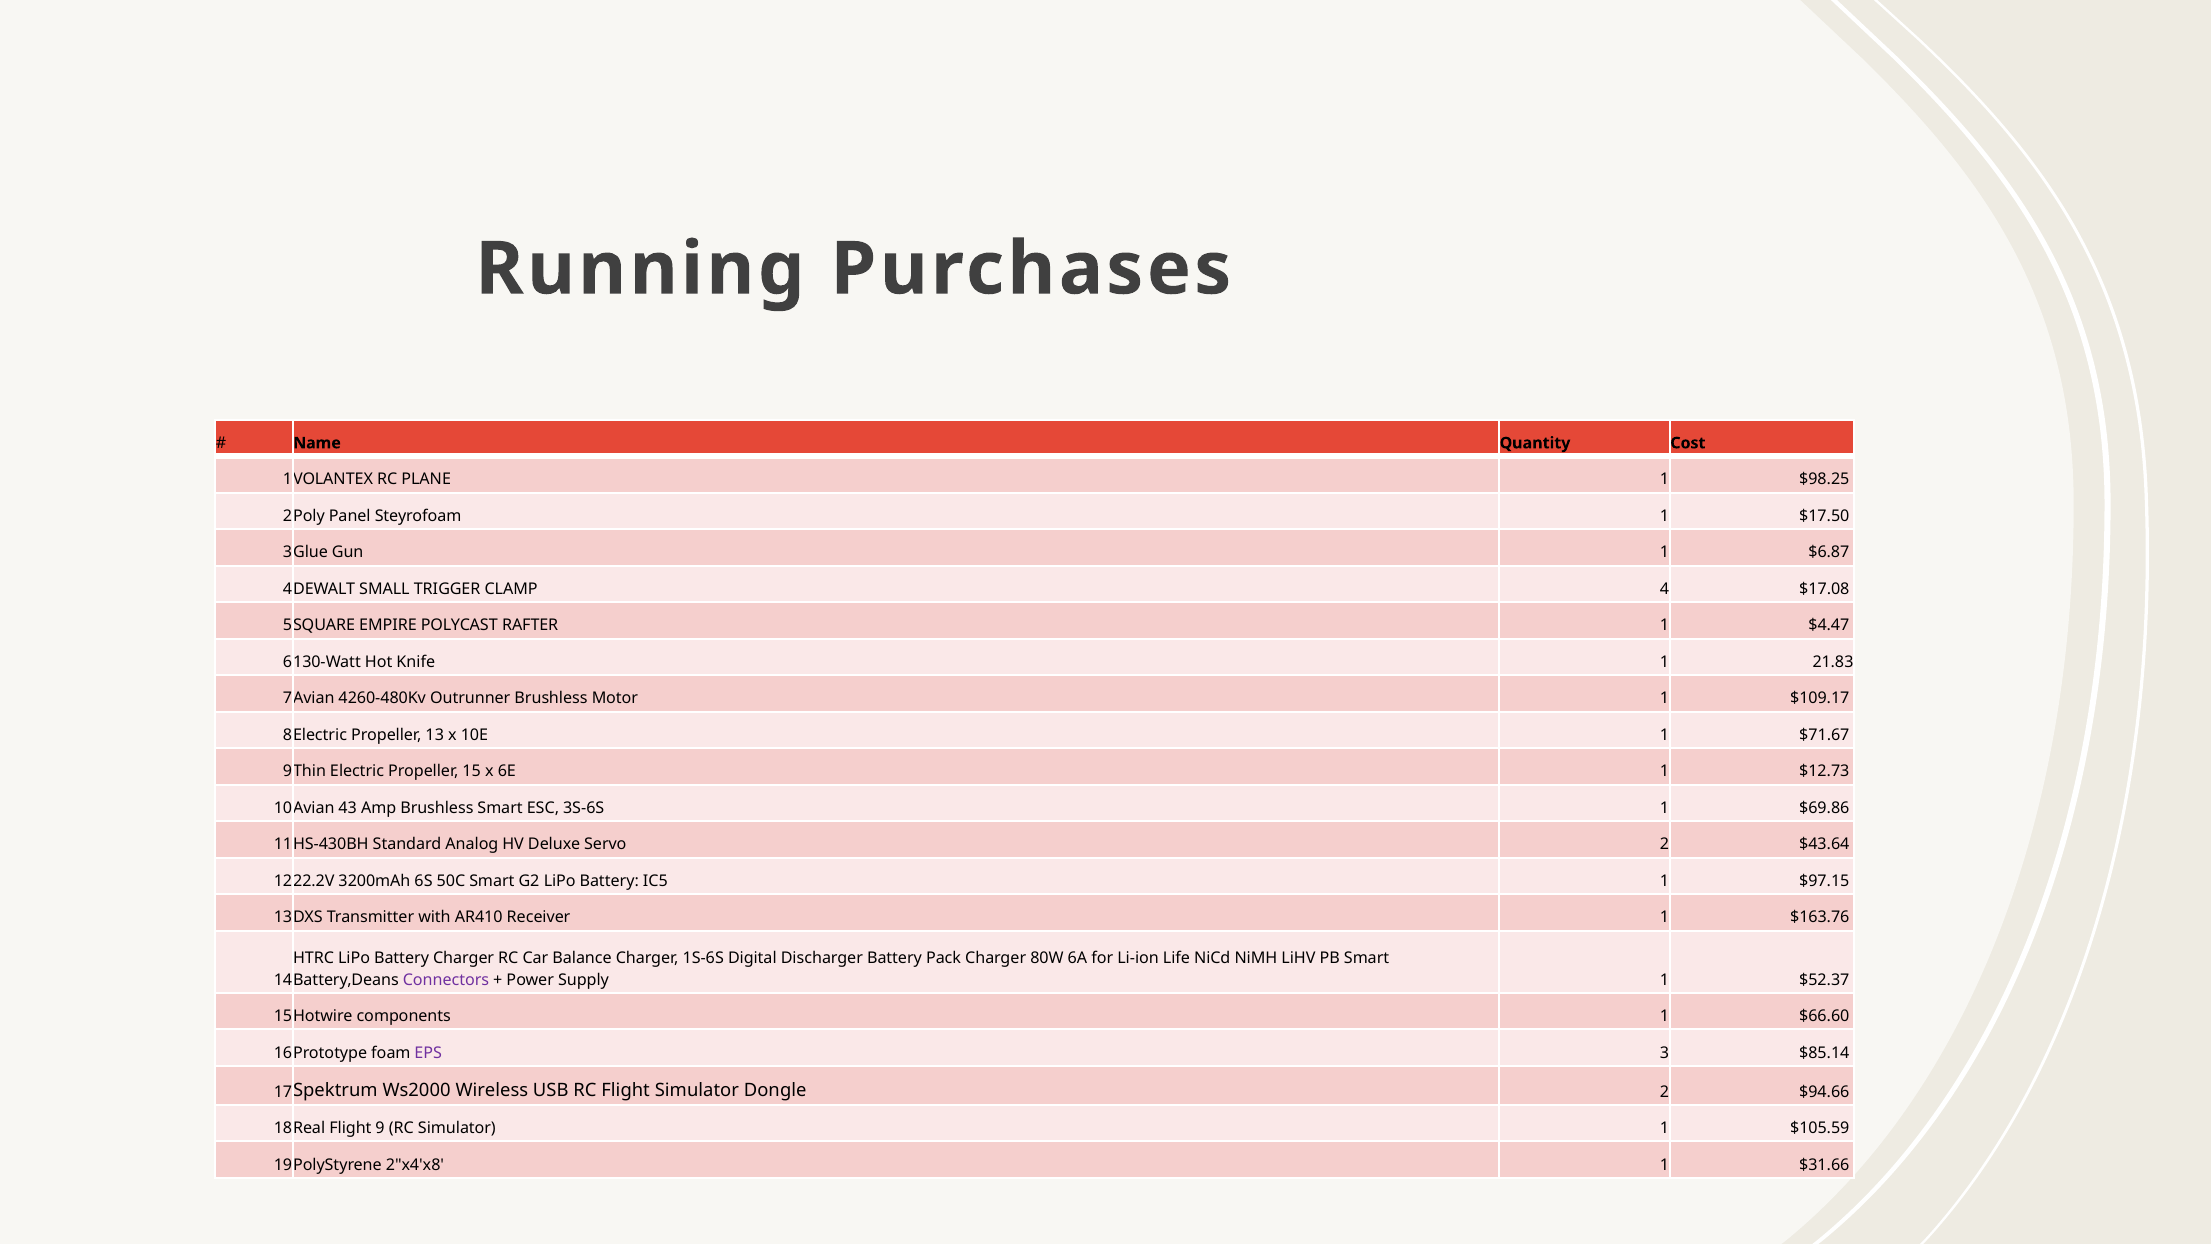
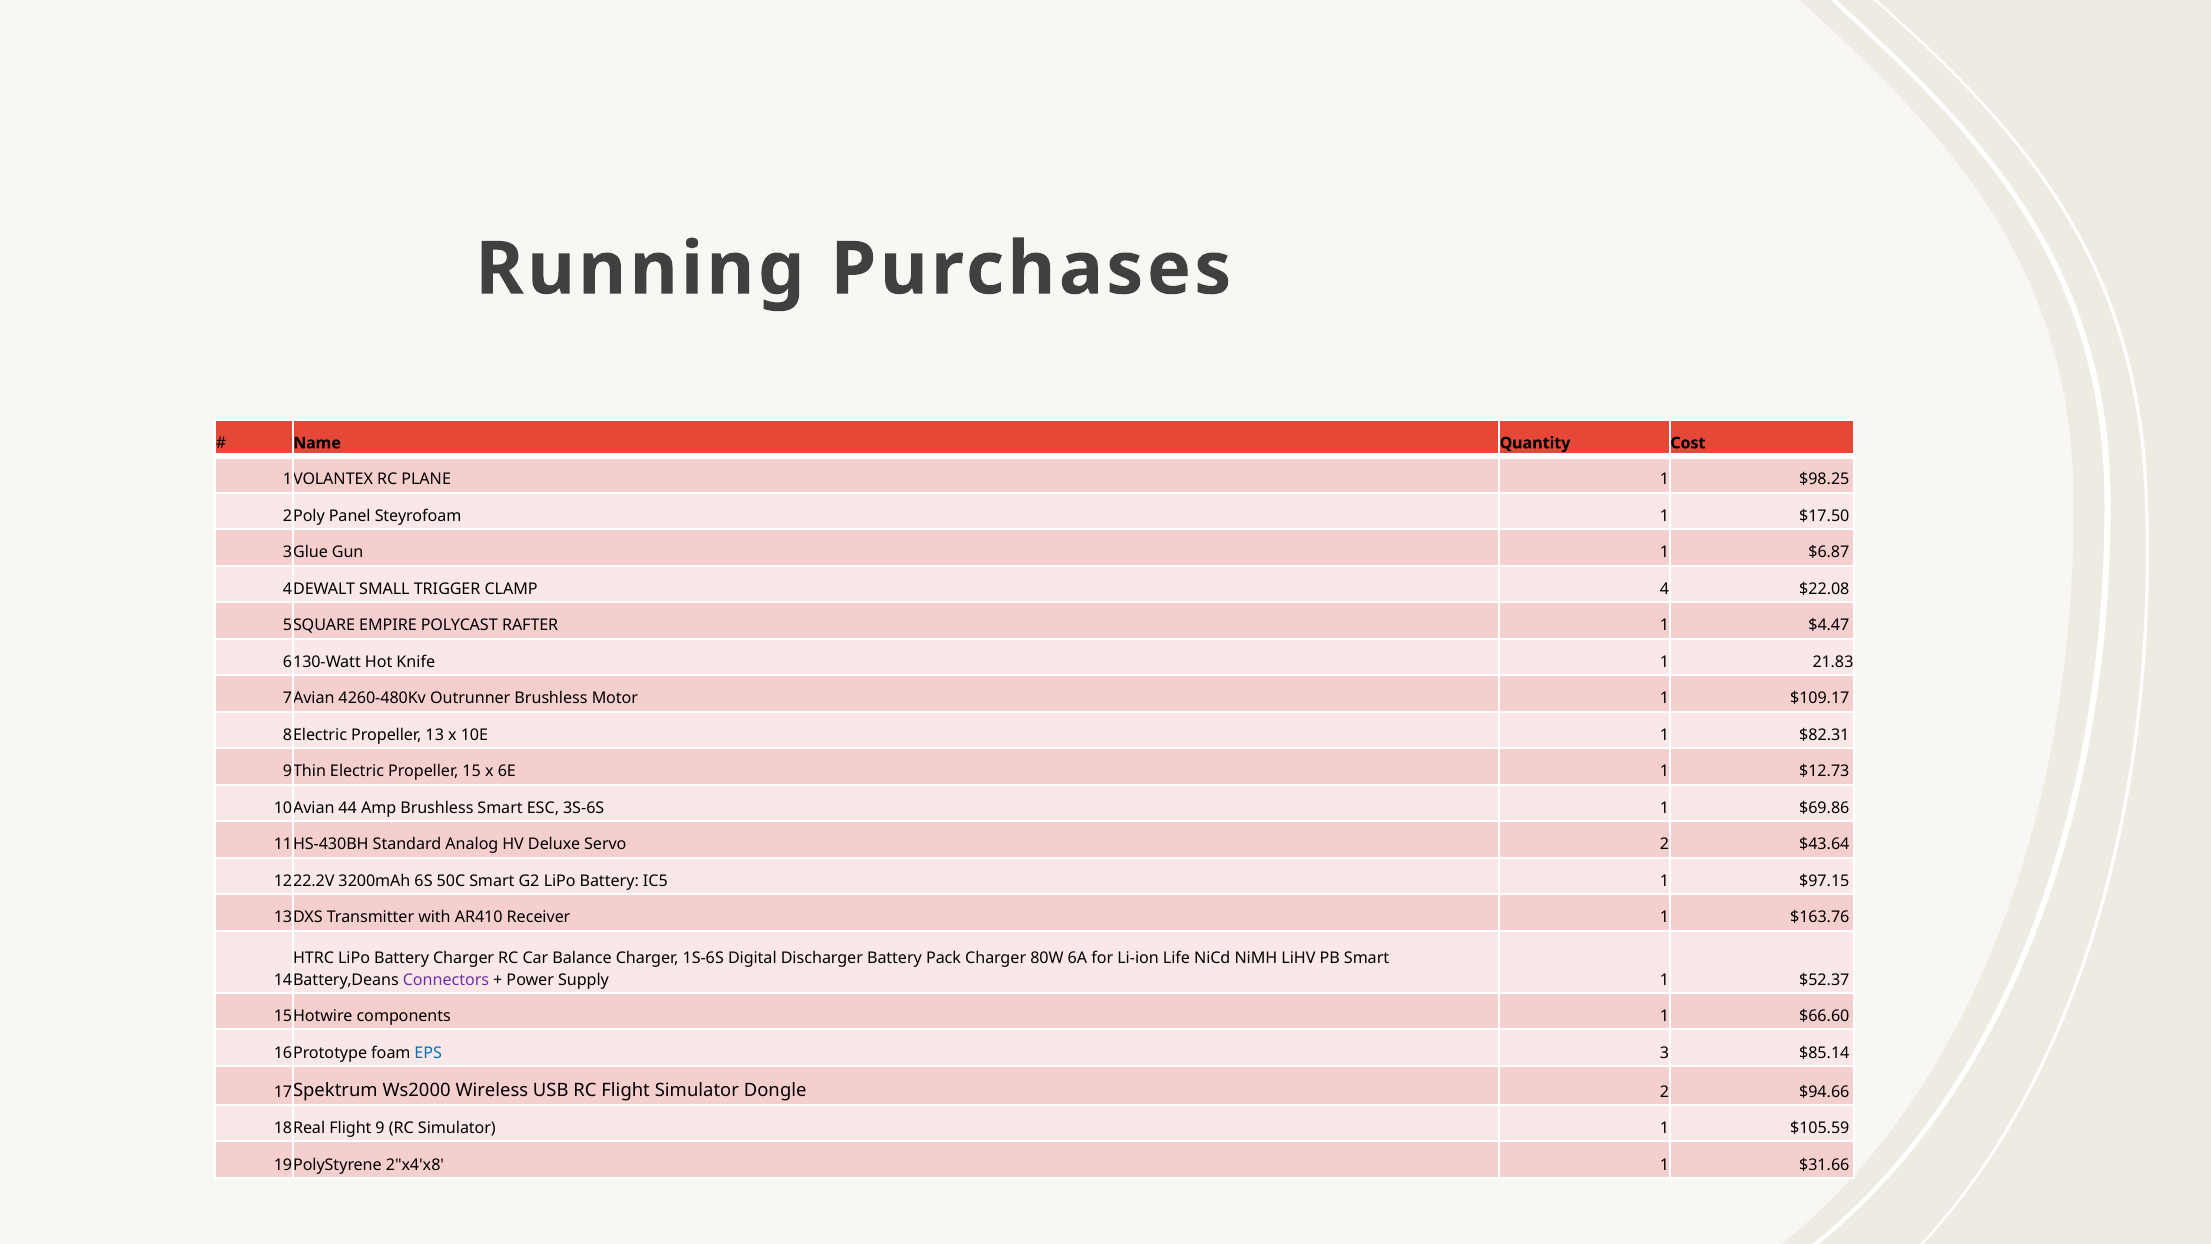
$17.08: $17.08 -> $22.08
$71.67: $71.67 -> $82.31
43: 43 -> 44
EPS colour: purple -> blue
